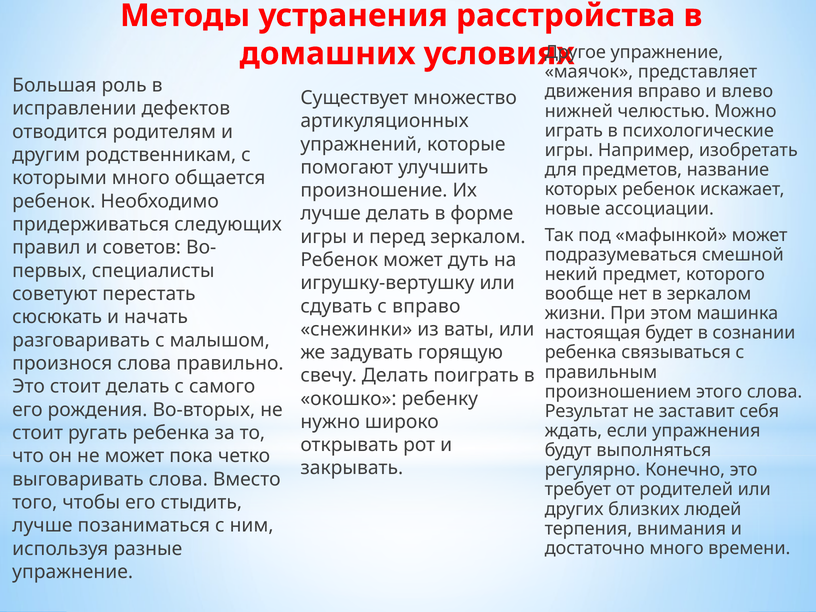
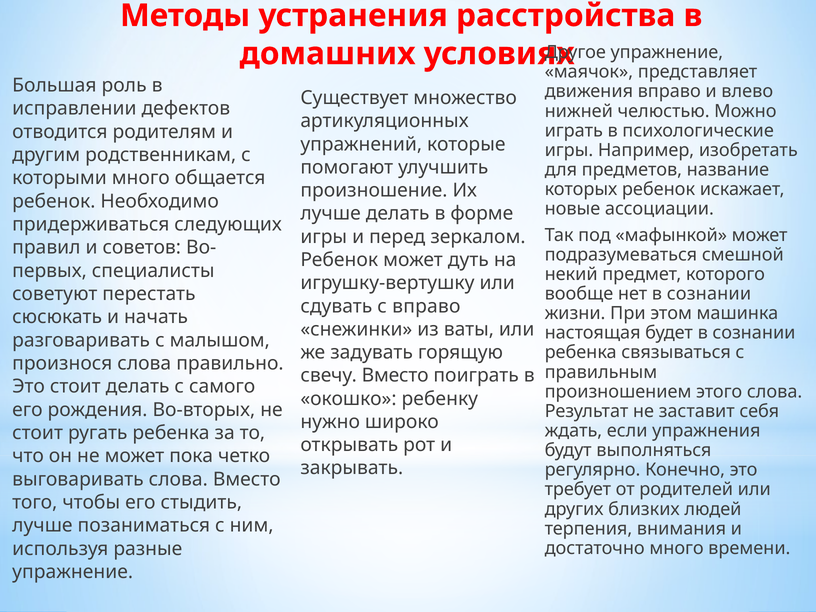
нет в зеркалом: зеркалом -> сознании
свечу Делать: Делать -> Вместо
